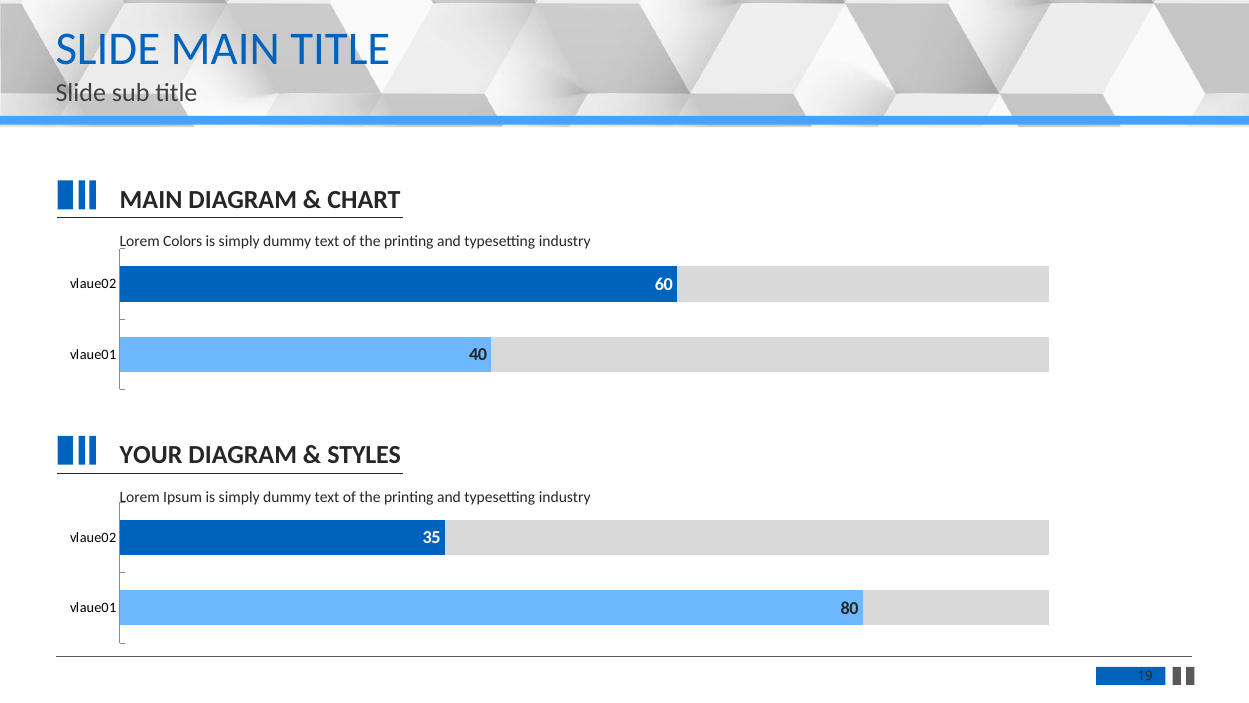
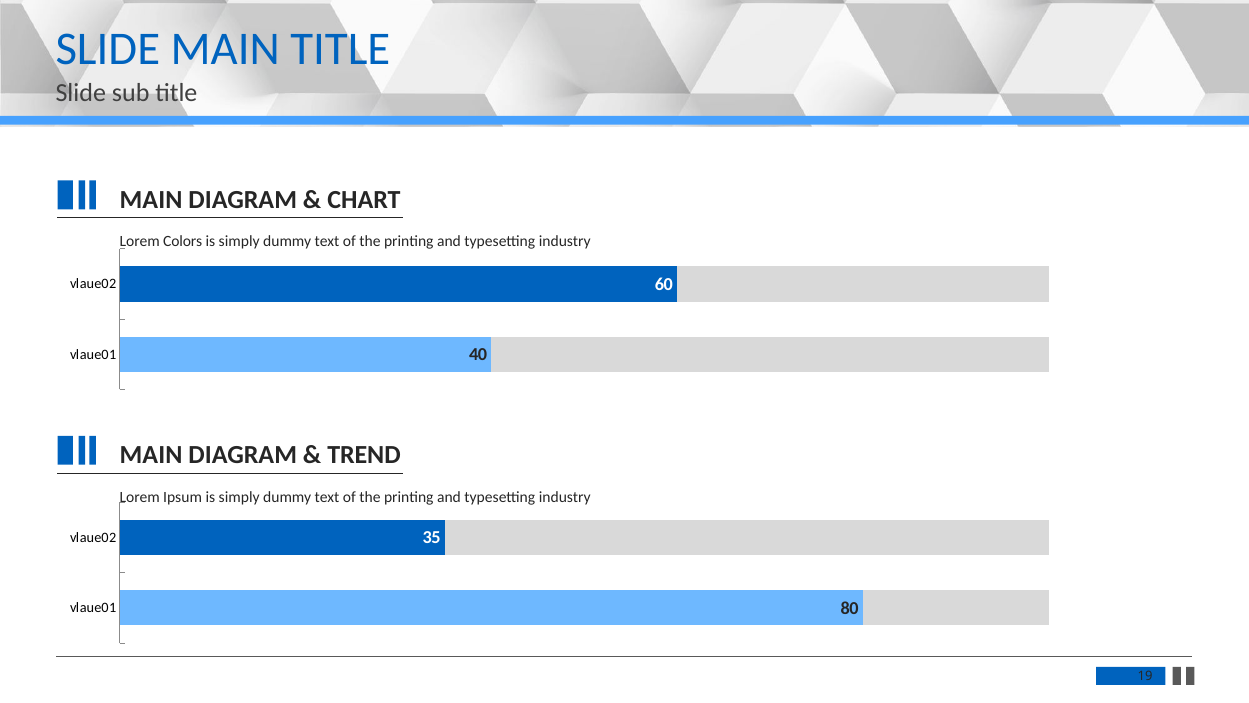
YOUR at (151, 455): YOUR -> MAIN
STYLES: STYLES -> TREND
